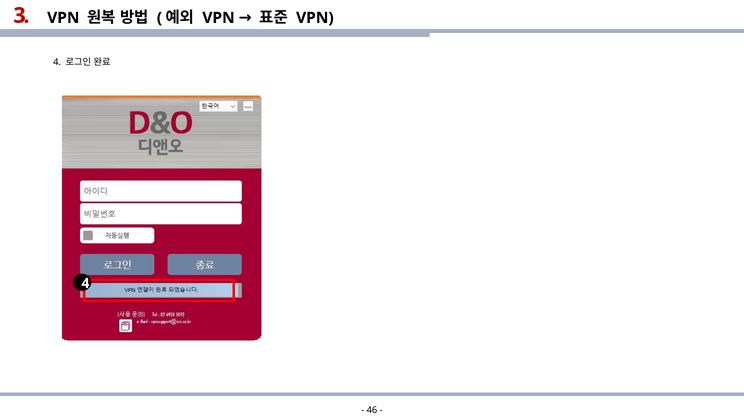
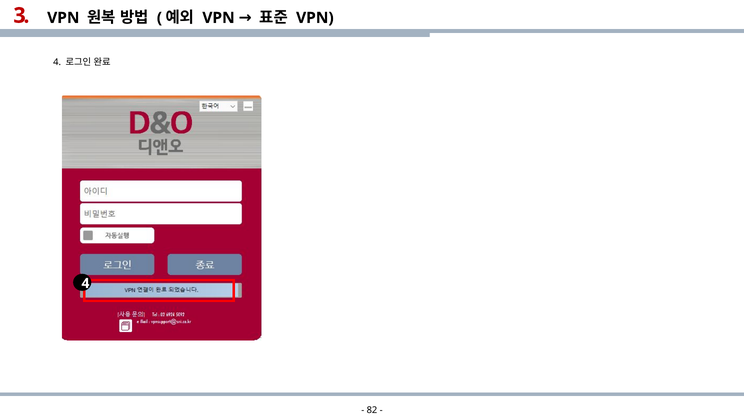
46: 46 -> 82
